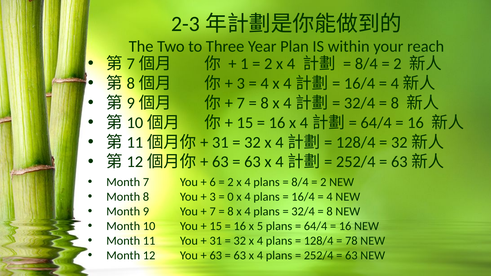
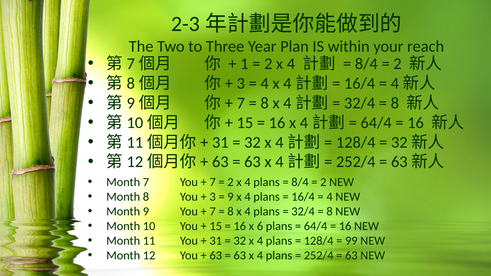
6 at (213, 182): 6 -> 7
0 at (230, 197): 0 -> 9
5: 5 -> 6
78: 78 -> 99
